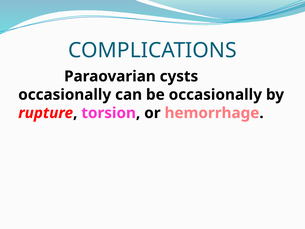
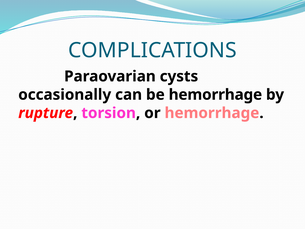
be occasionally: occasionally -> hemorrhage
